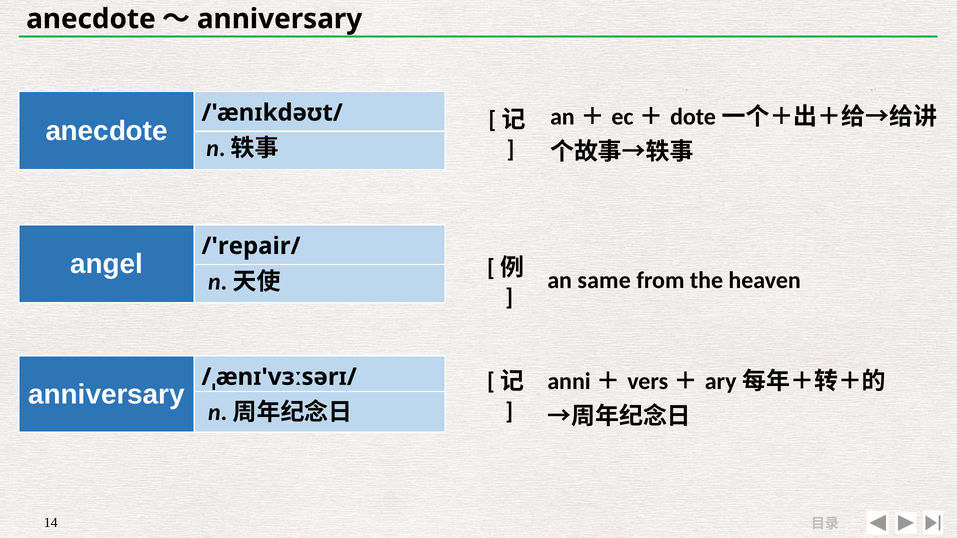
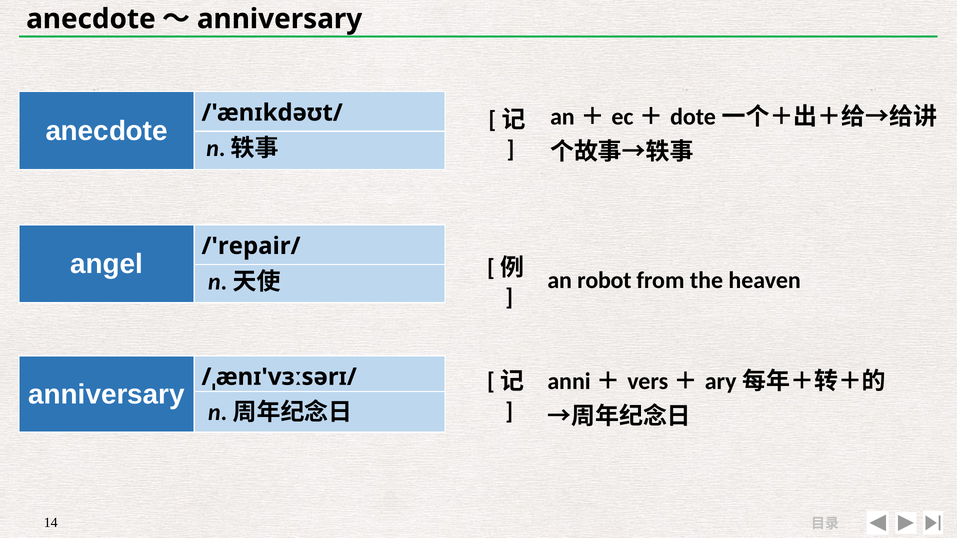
same: same -> robot
